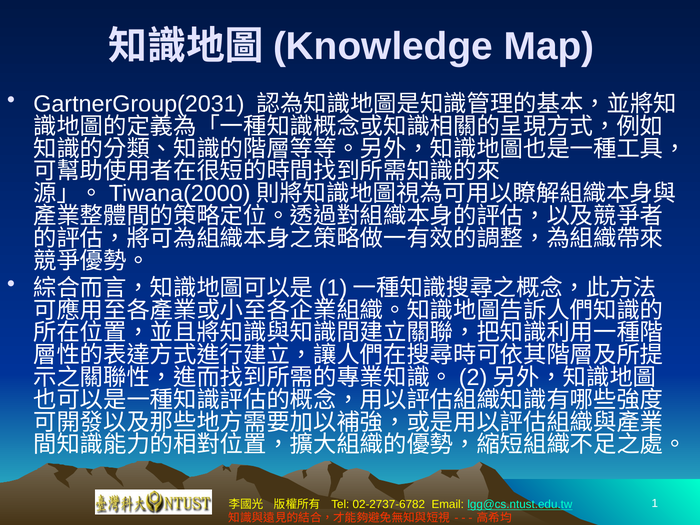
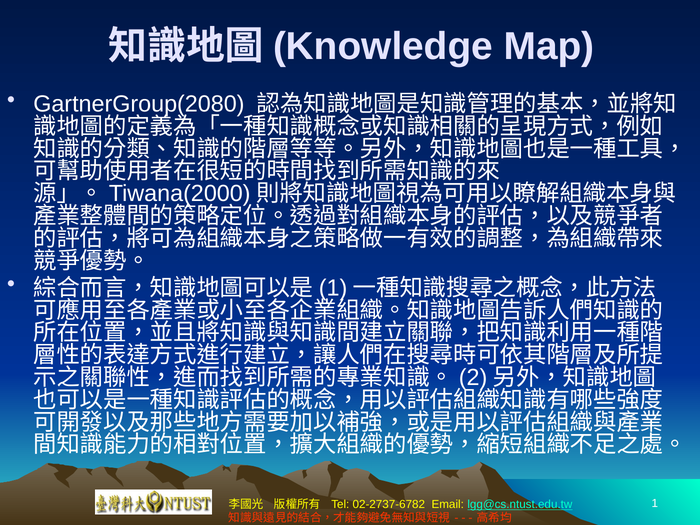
GartnerGroup(2031: GartnerGroup(2031 -> GartnerGroup(2080
